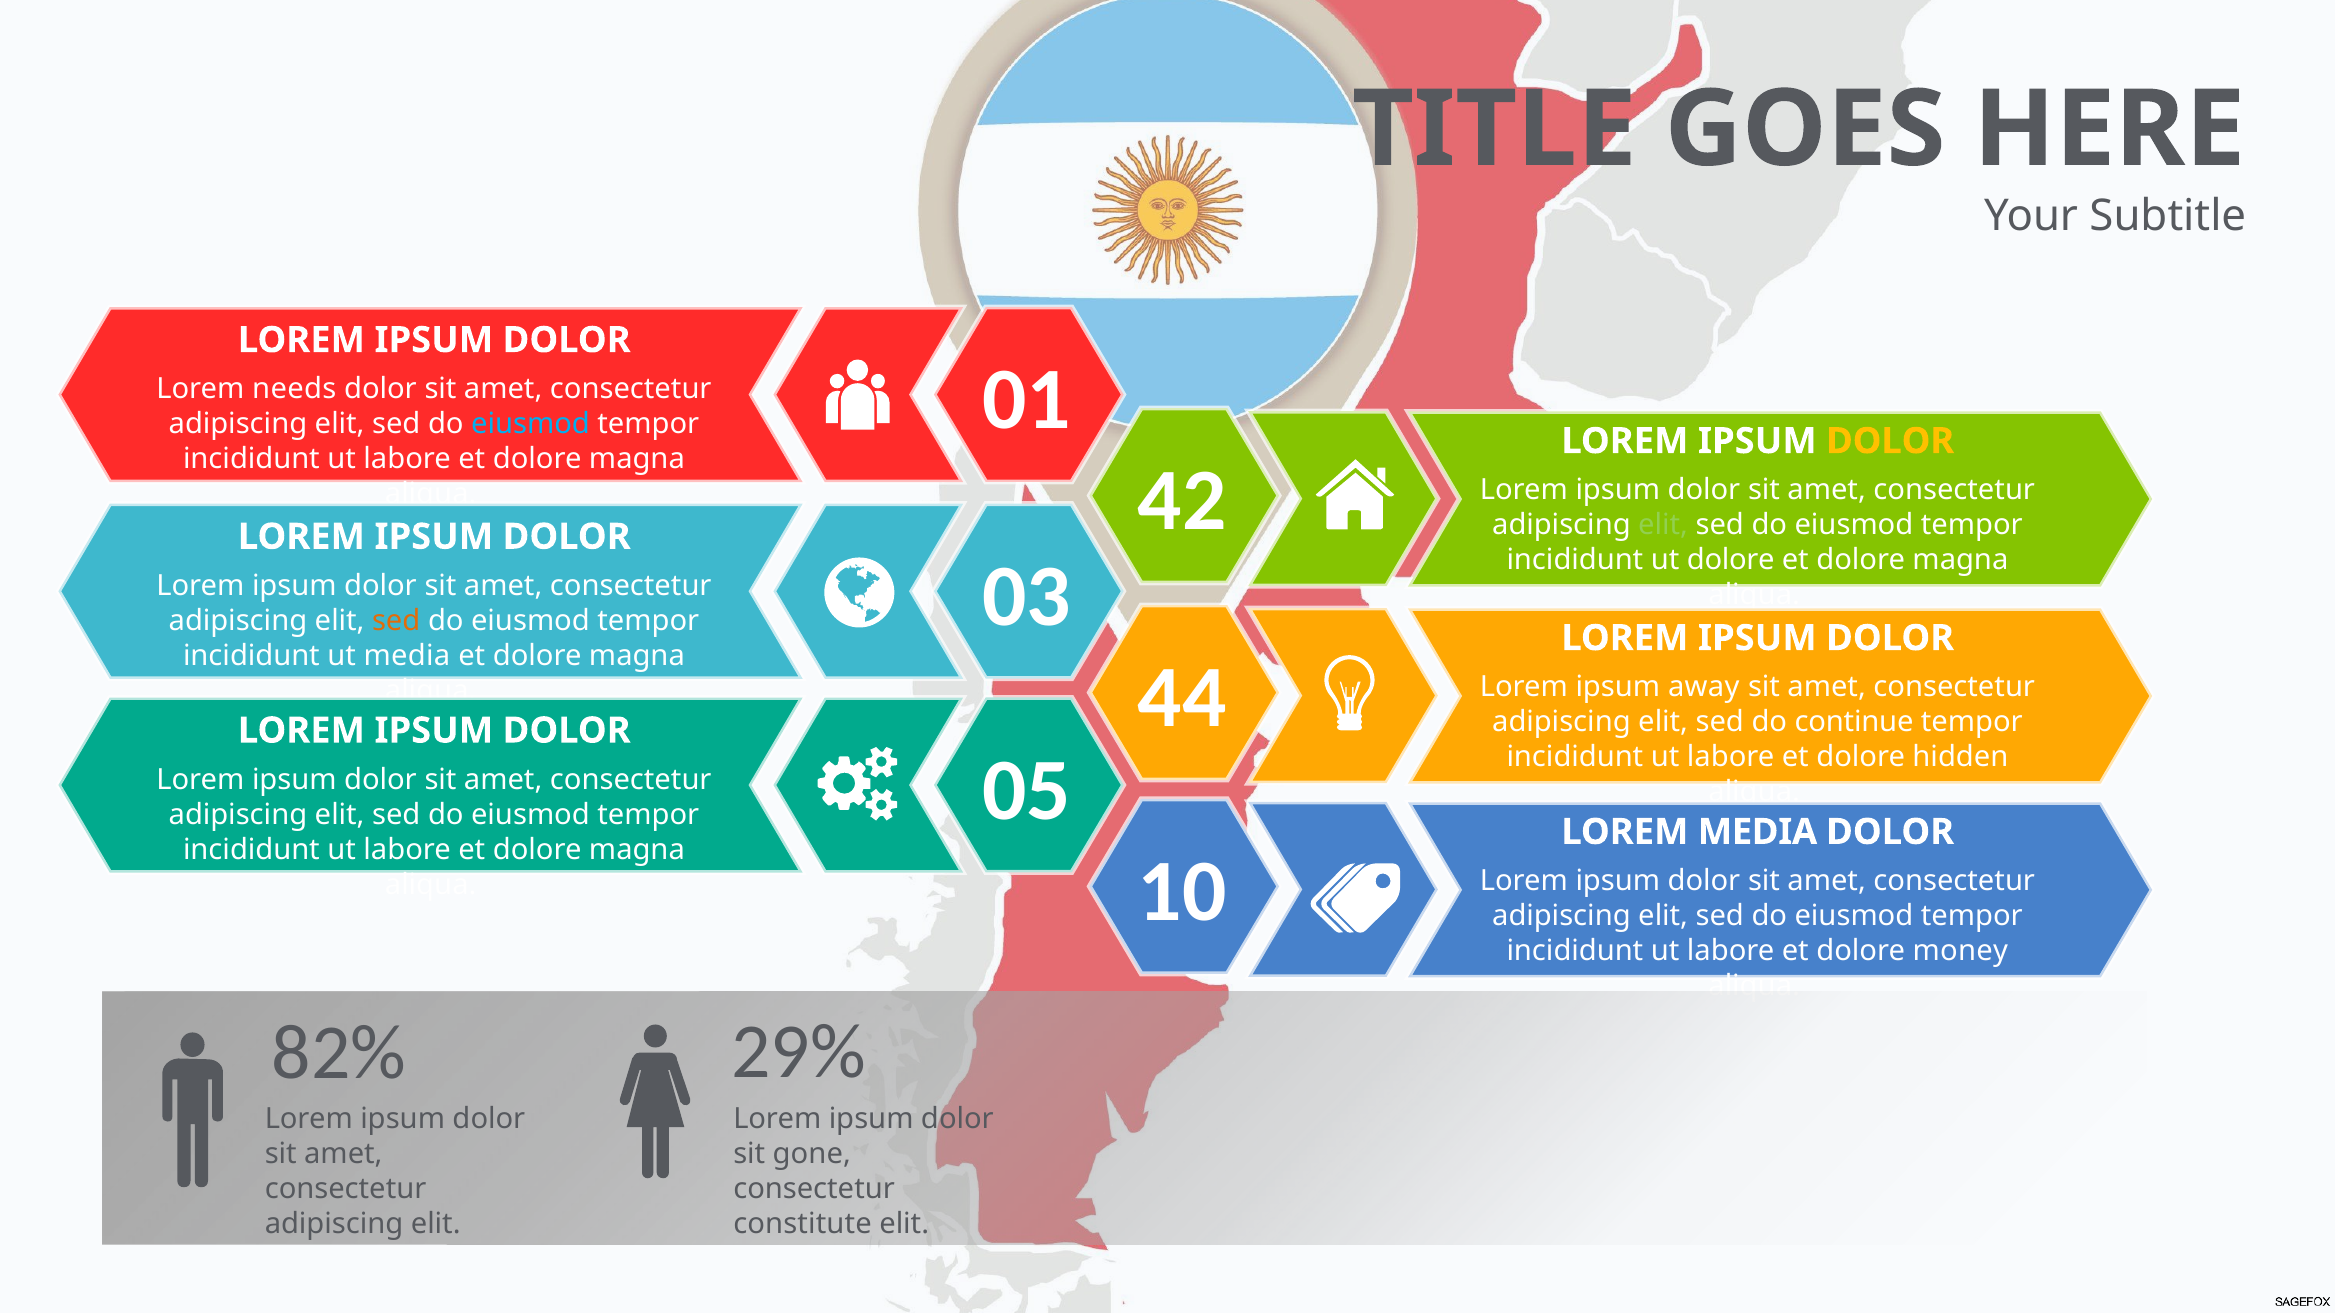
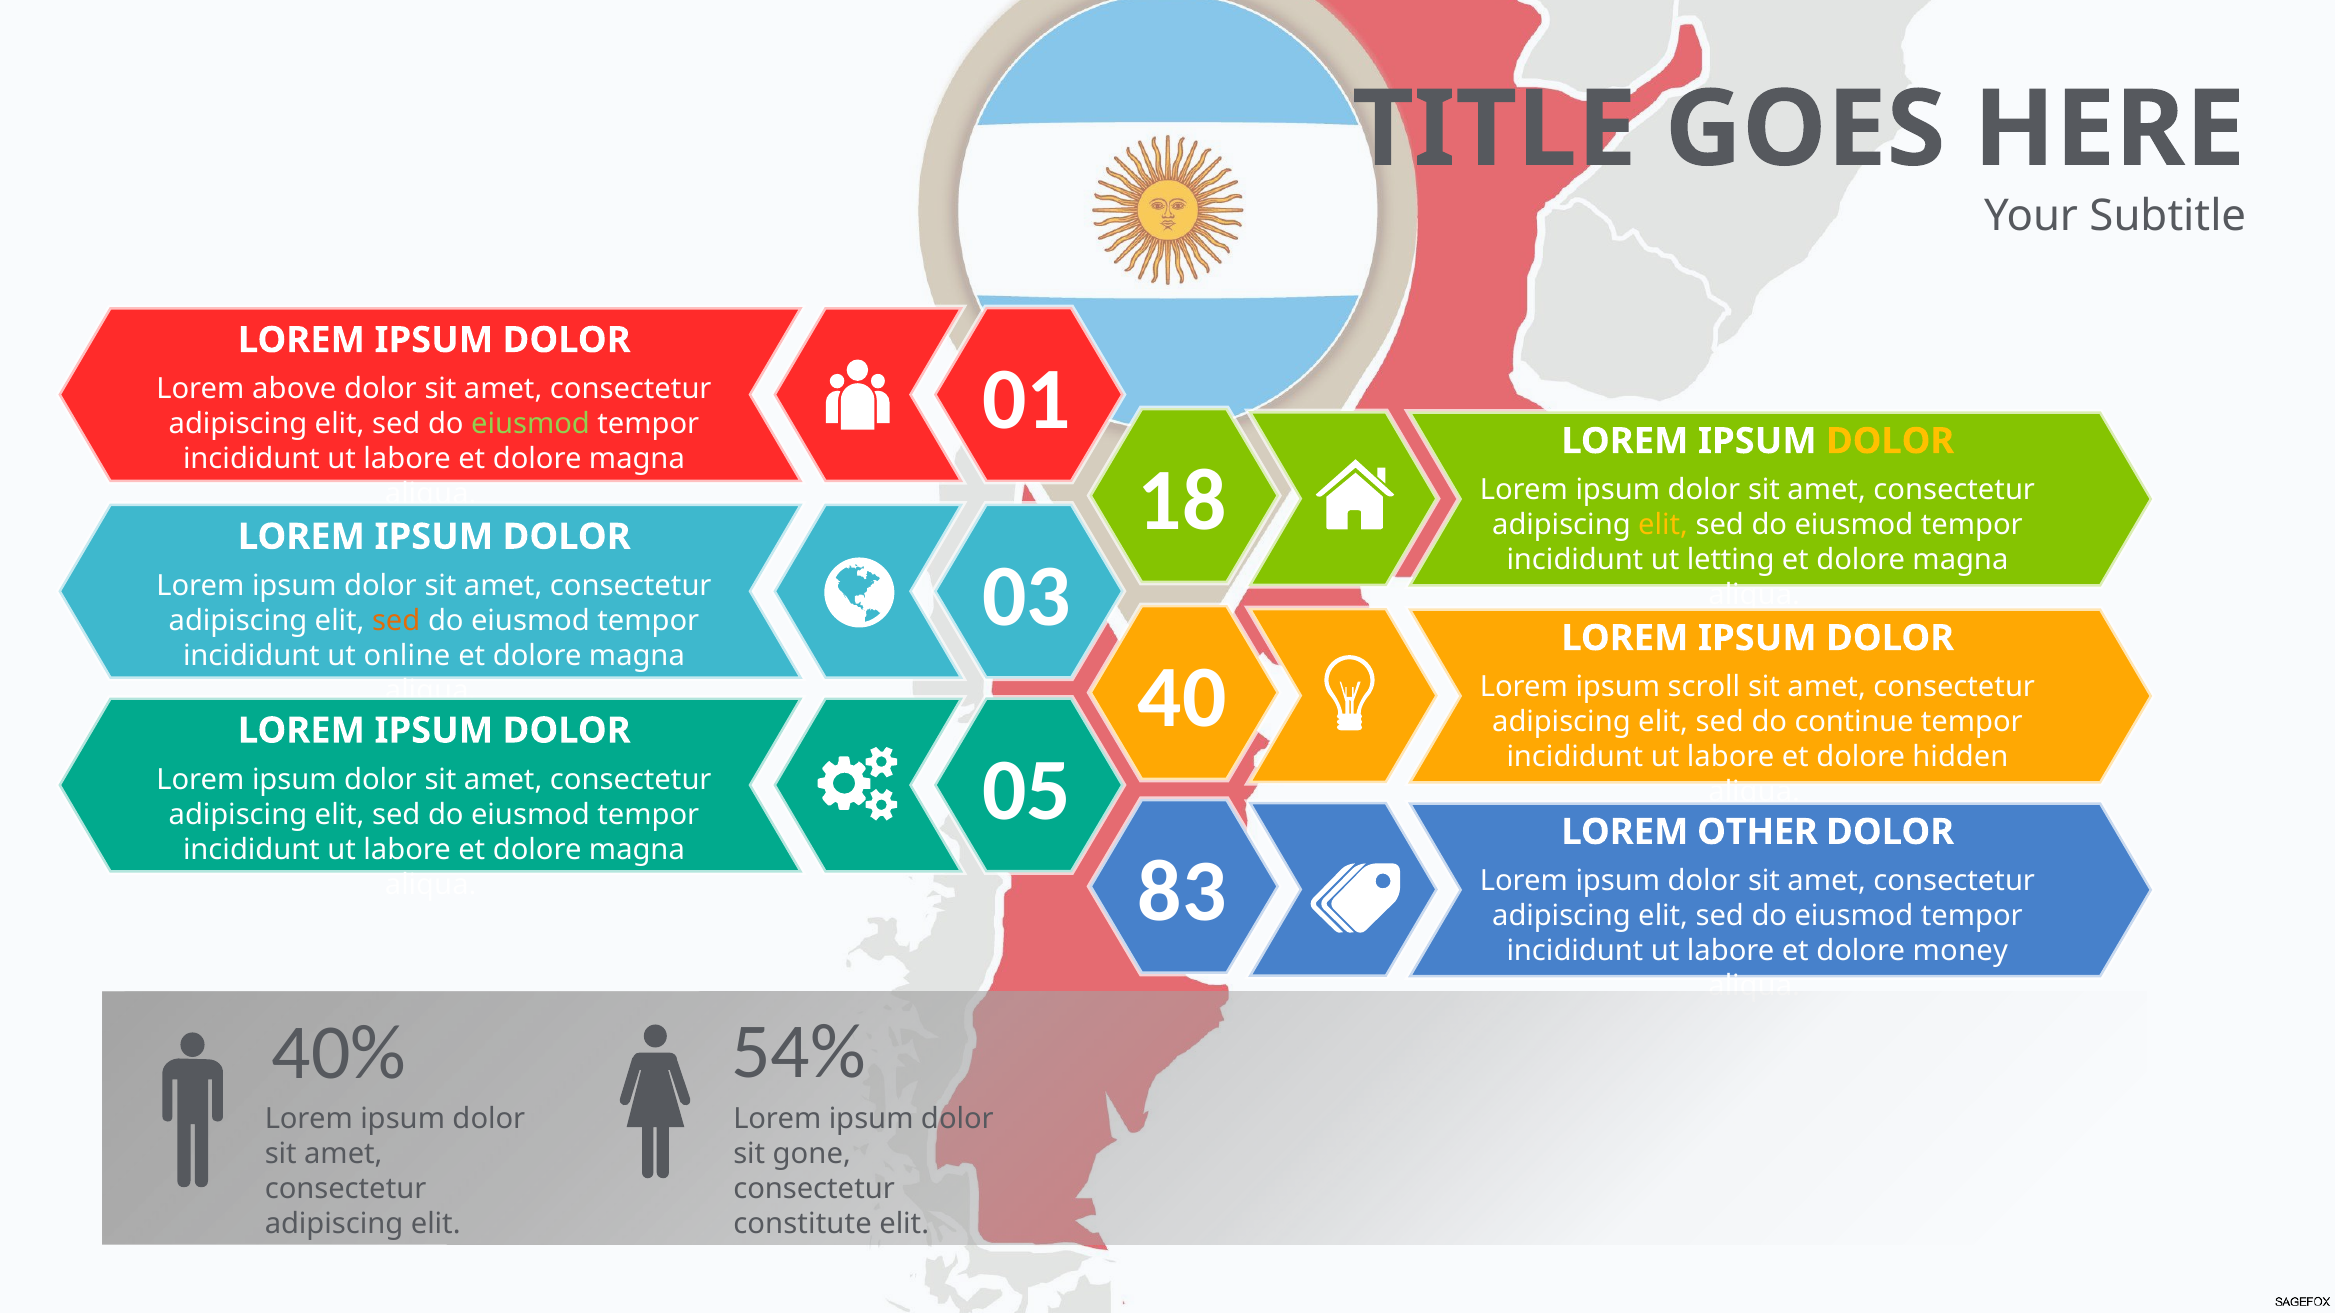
needs: needs -> above
eiusmod at (530, 424) colour: light blue -> light green
42: 42 -> 18
elit at (1663, 525) colour: light green -> yellow
ut dolore: dolore -> letting
ut media: media -> online
away: away -> scroll
44: 44 -> 40
LOREM MEDIA: MEDIA -> OTHER
10: 10 -> 83
29%: 29% -> 54%
82%: 82% -> 40%
